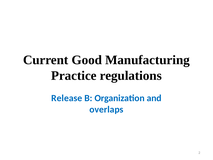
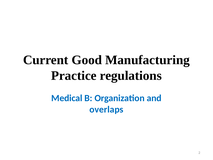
Release: Release -> Medical
